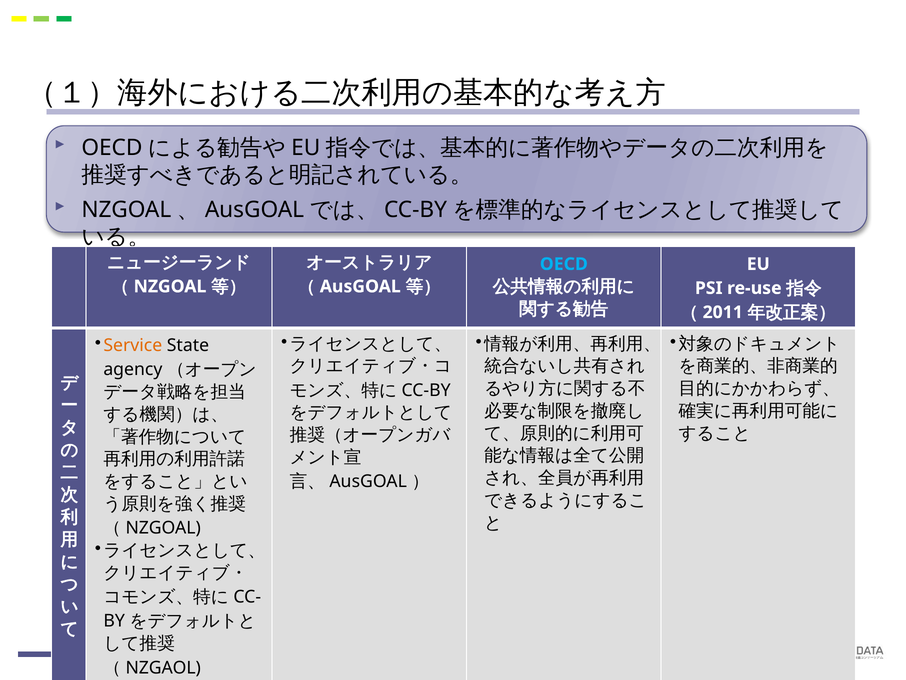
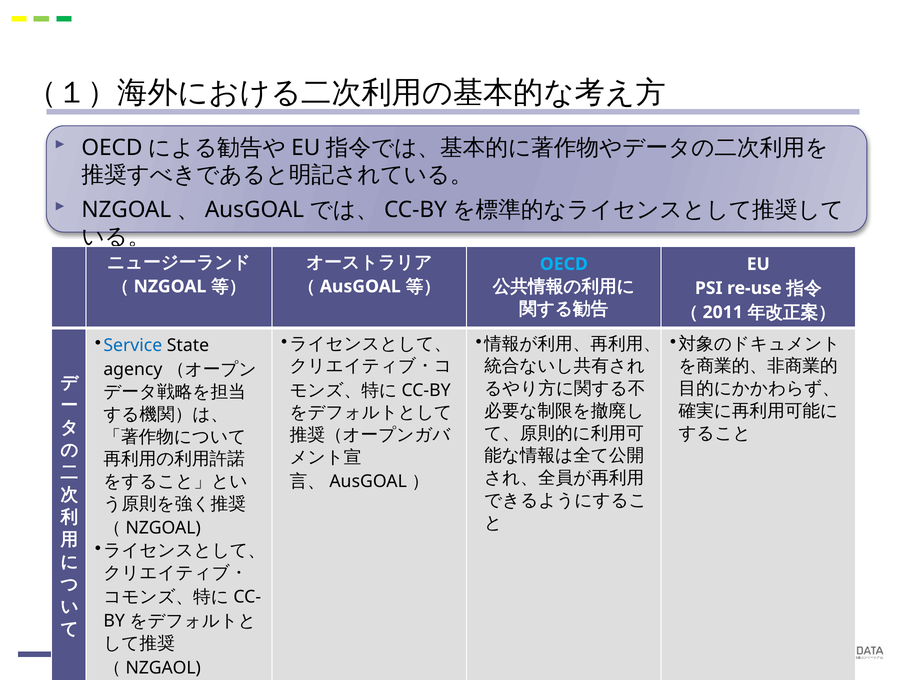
Service colour: orange -> blue
